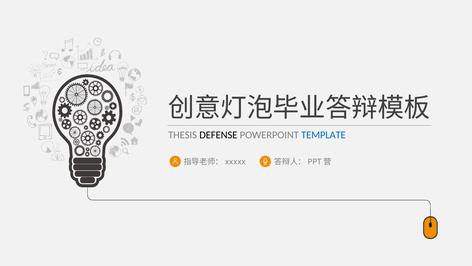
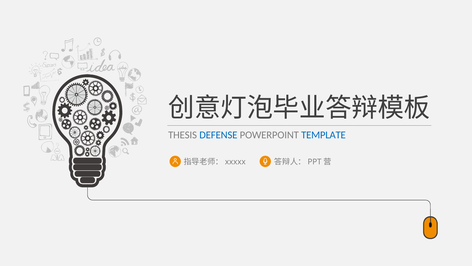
DEFENSE colour: black -> blue
